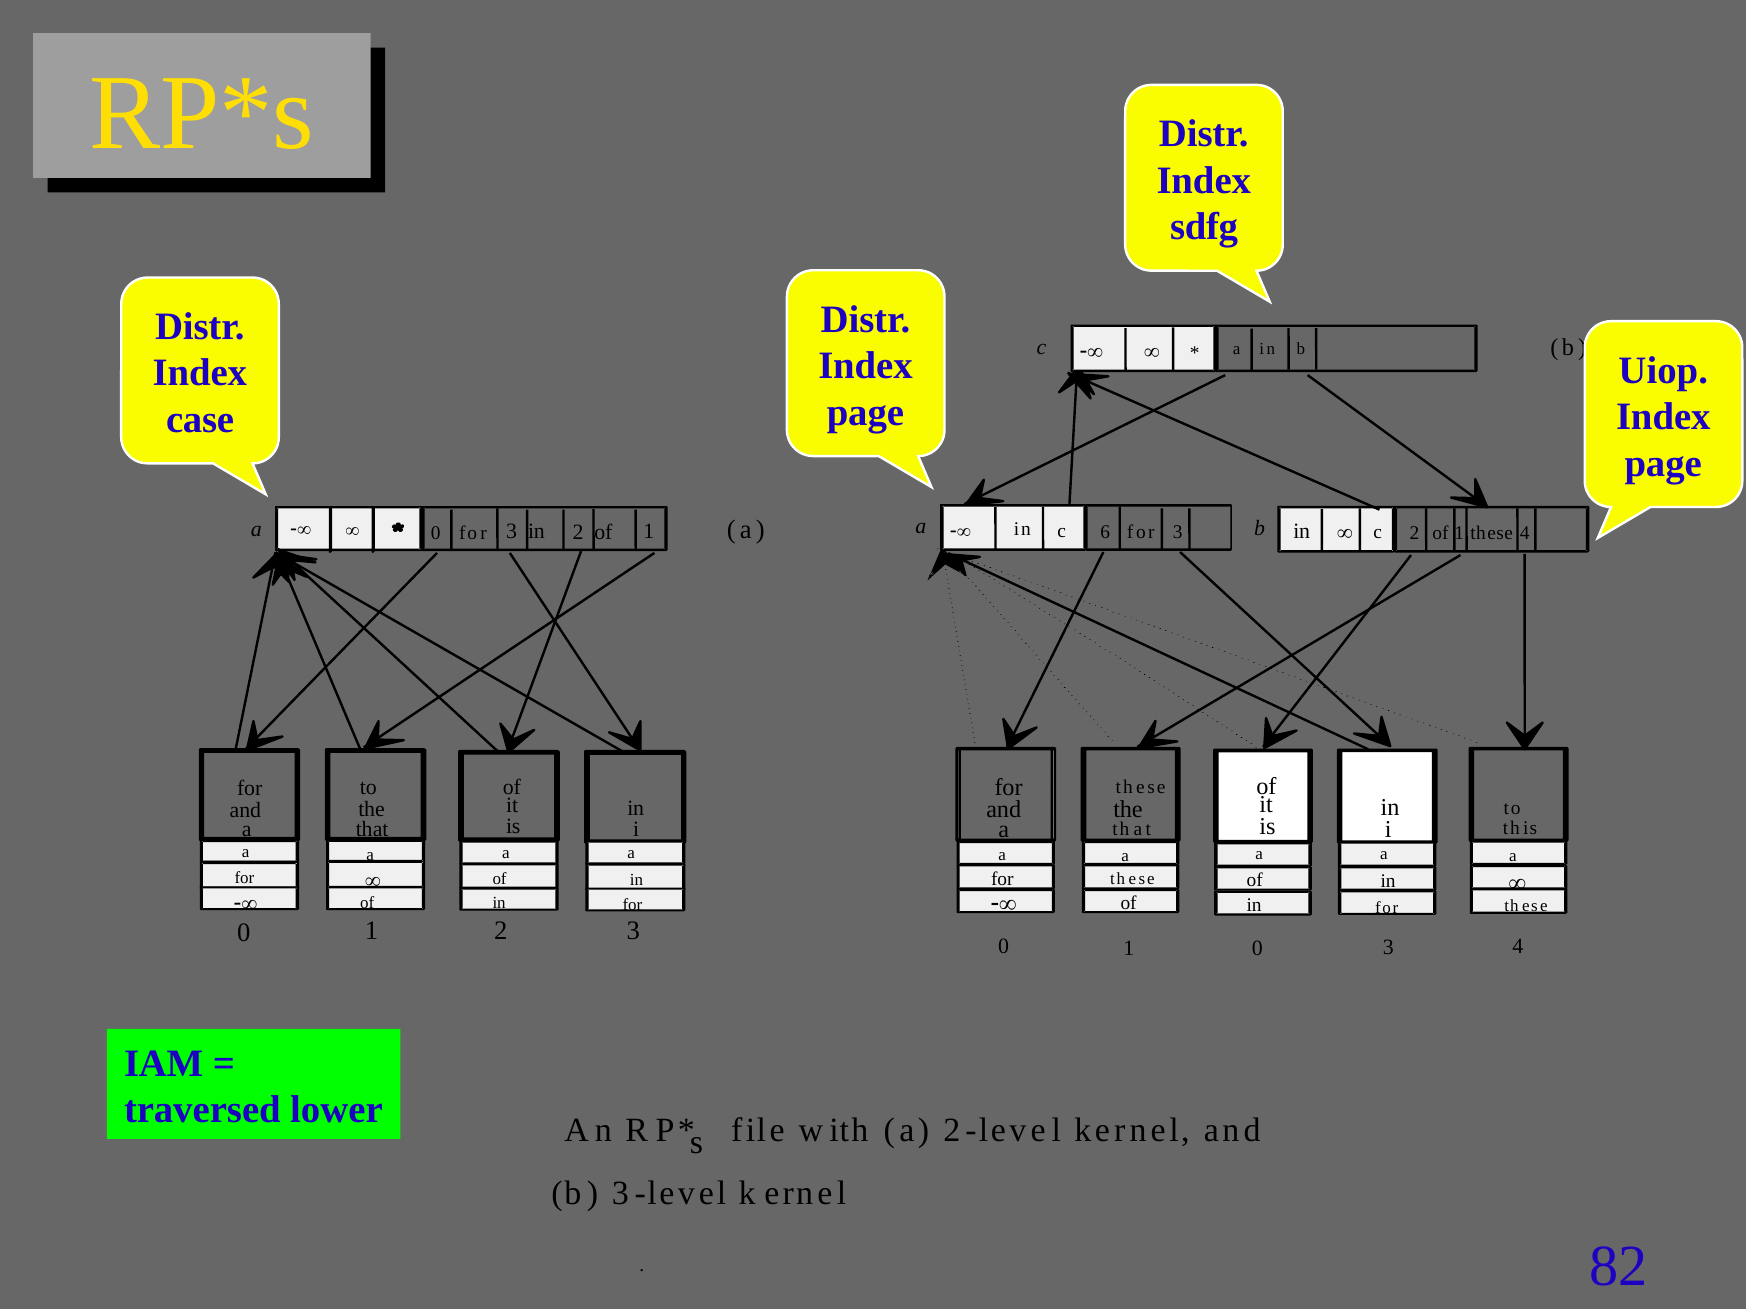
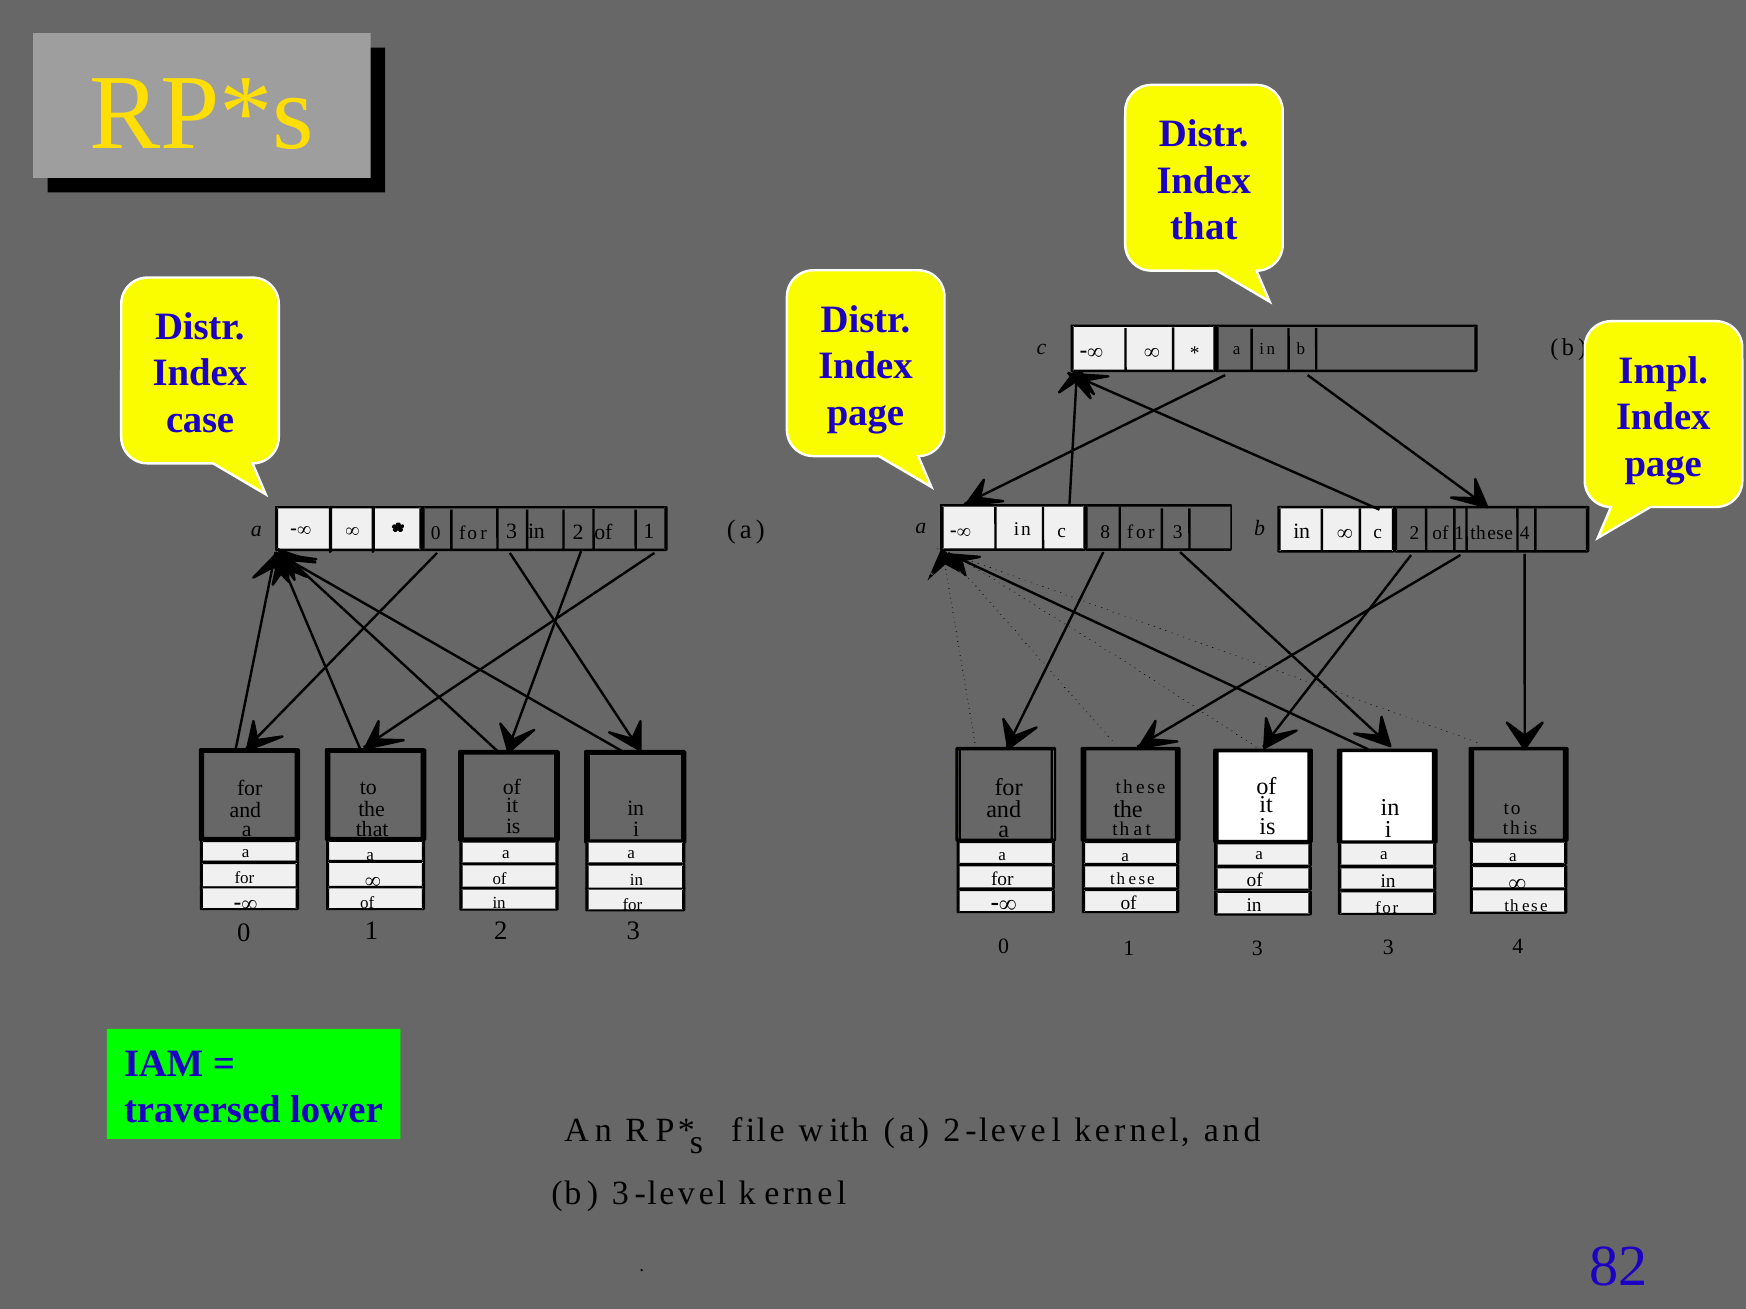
sdfg at (1204, 227): sdfg -> that
Uiop: Uiop -> Impl
6: 6 -> 8
1 0: 0 -> 3
